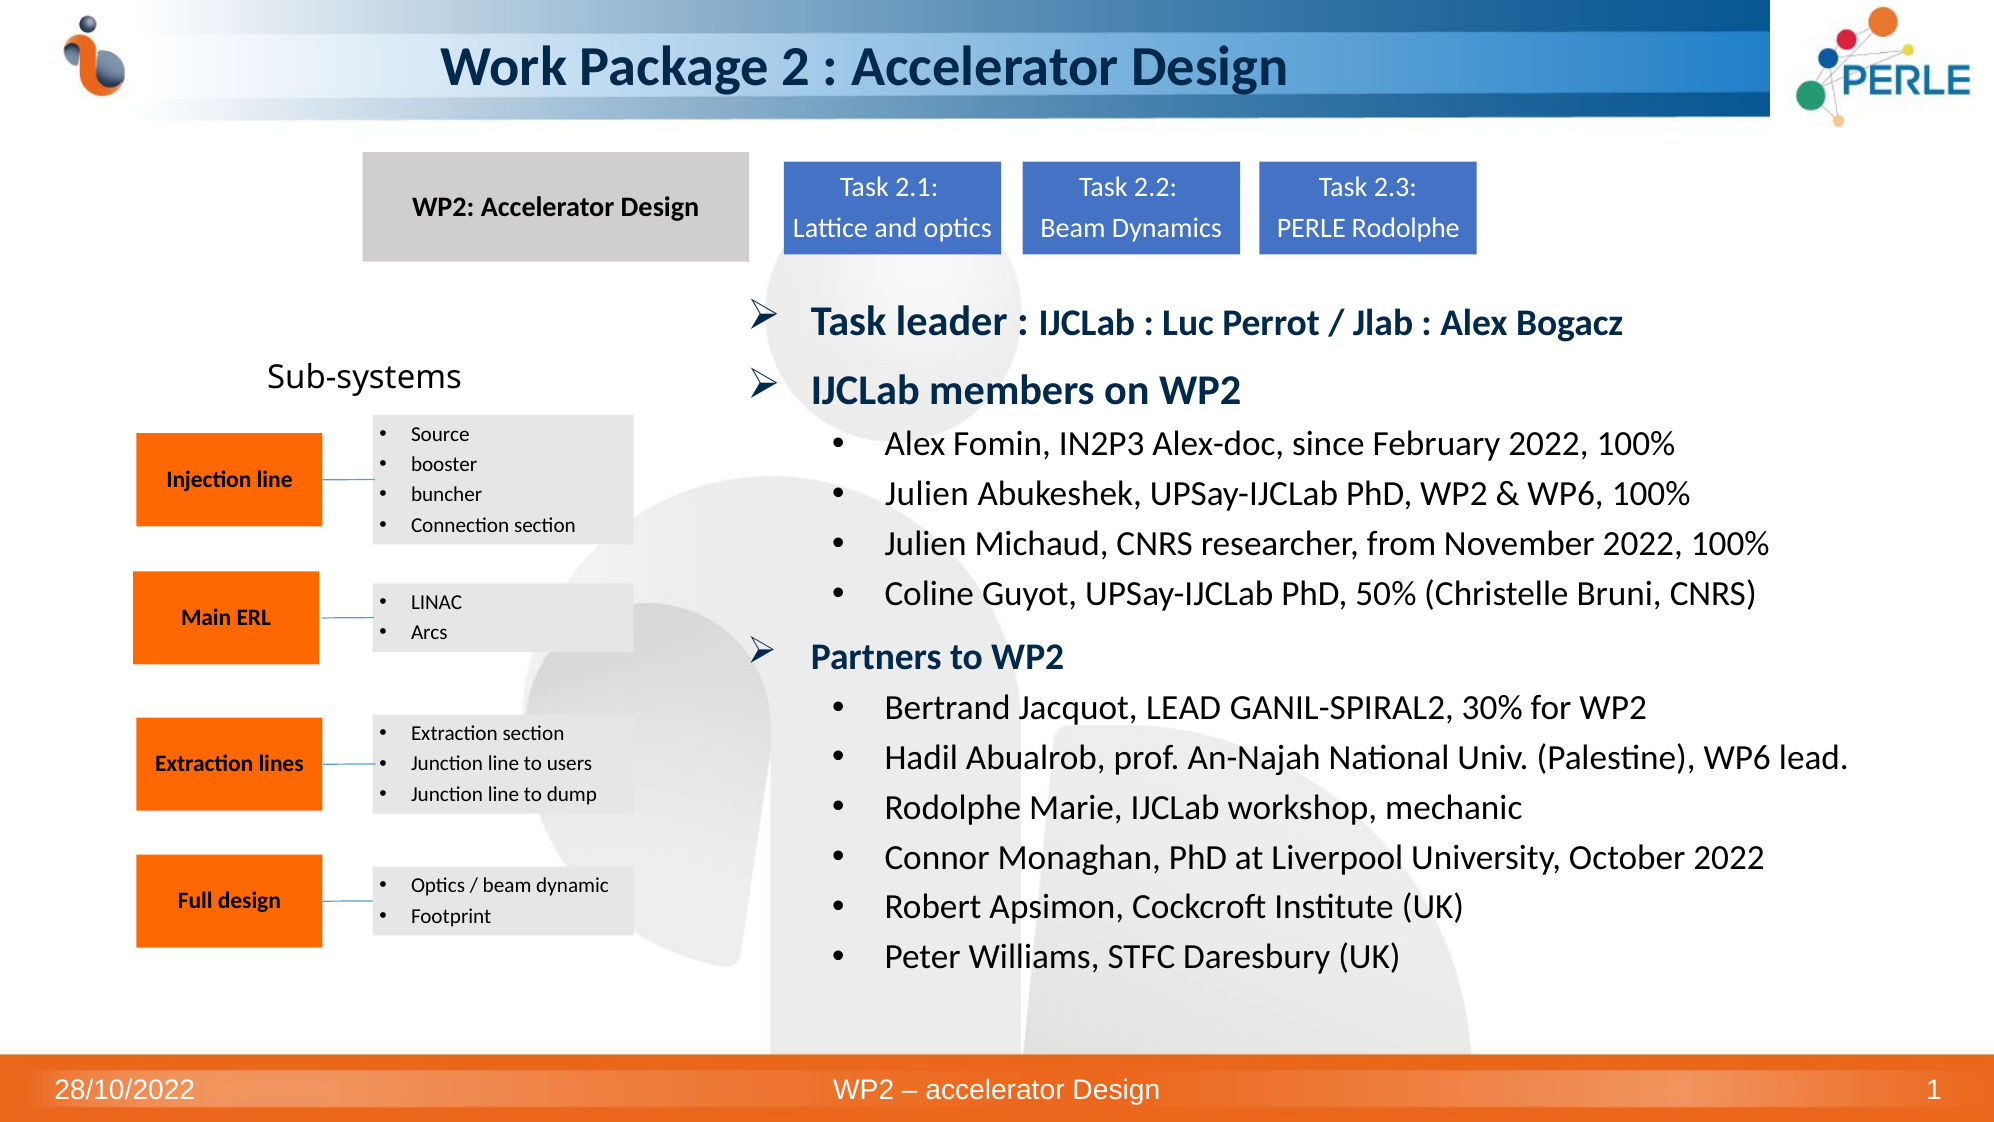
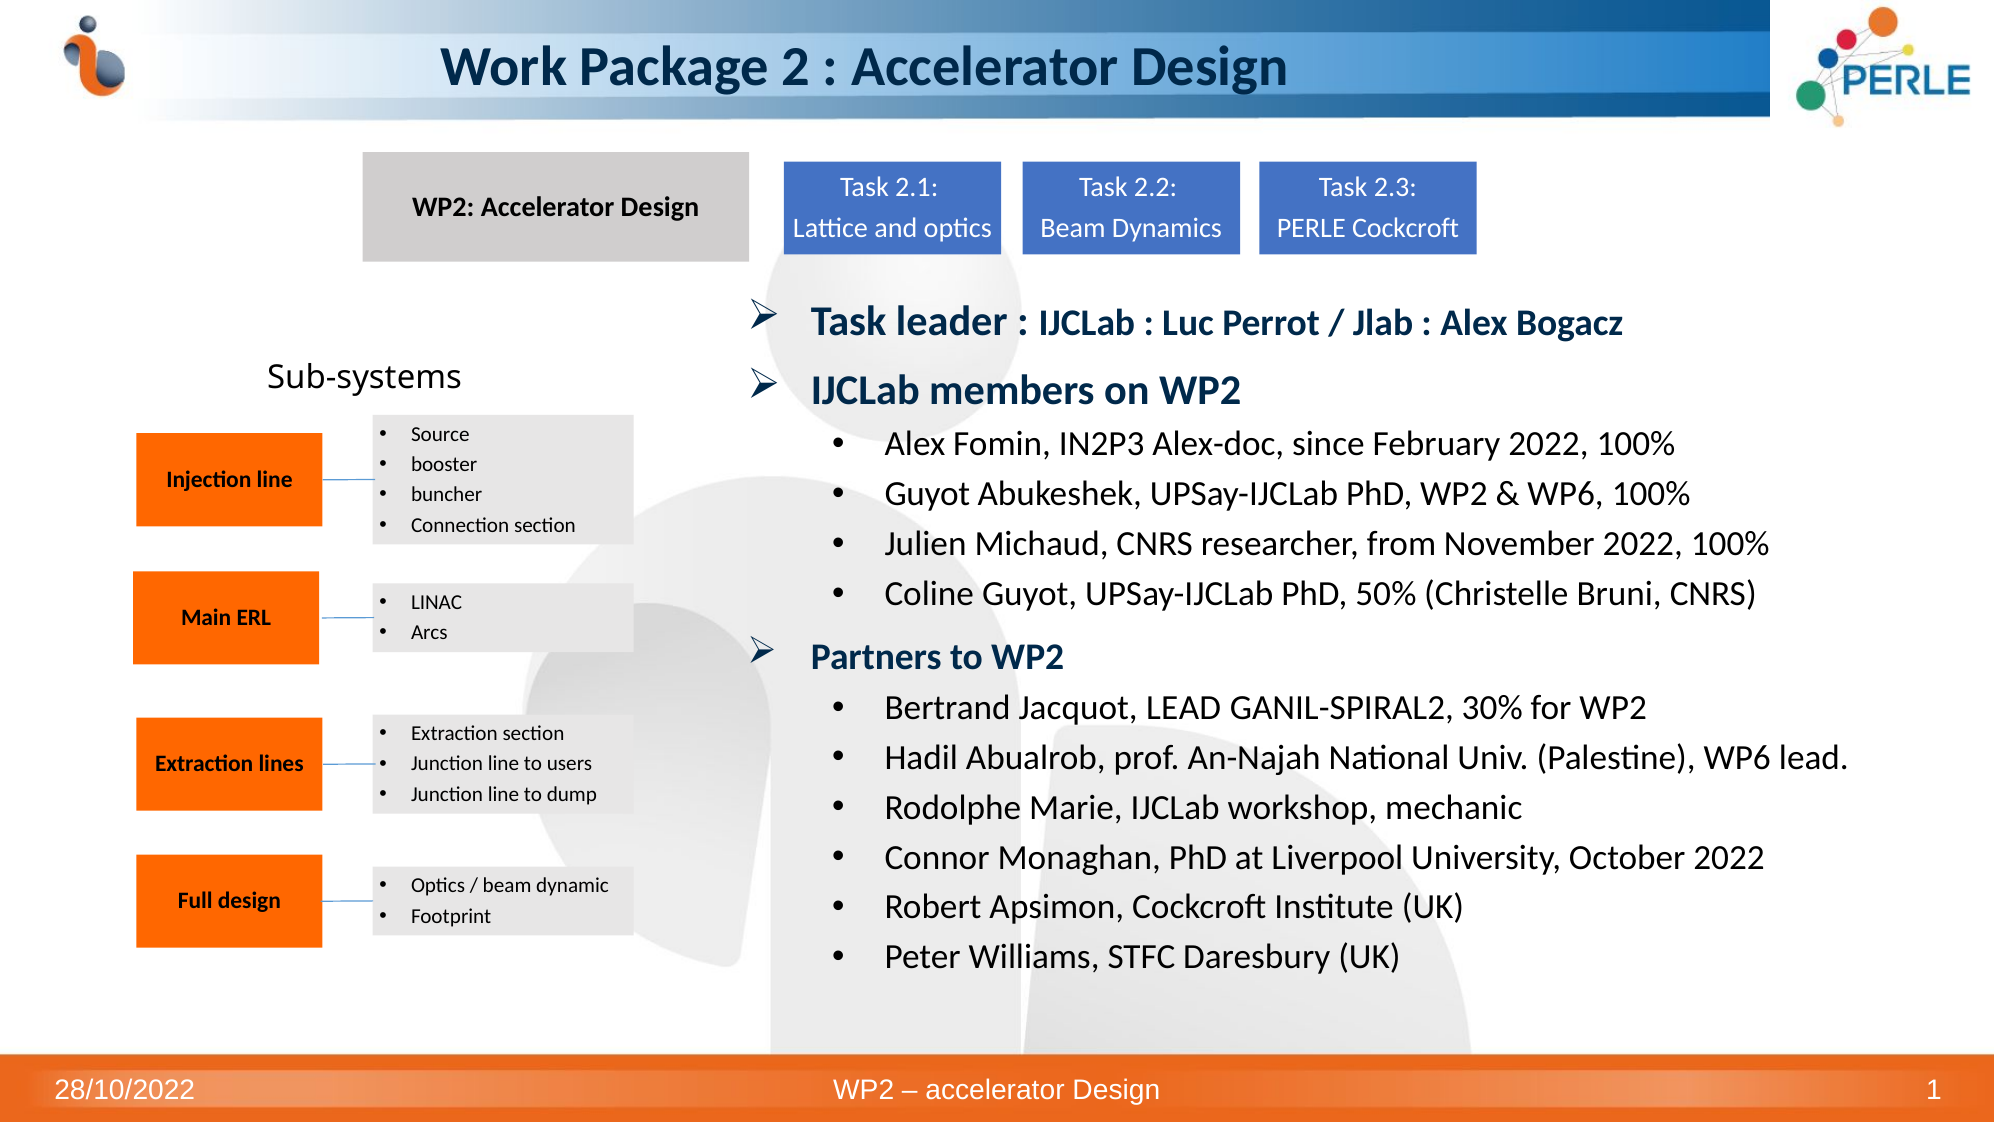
PERLE Rodolphe: Rodolphe -> Cockcroft
Julien at (927, 494): Julien -> Guyot
